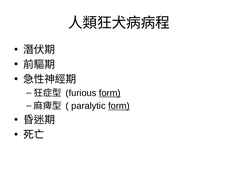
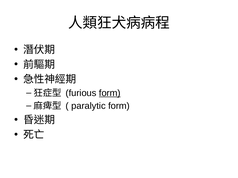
form at (119, 106) underline: present -> none
